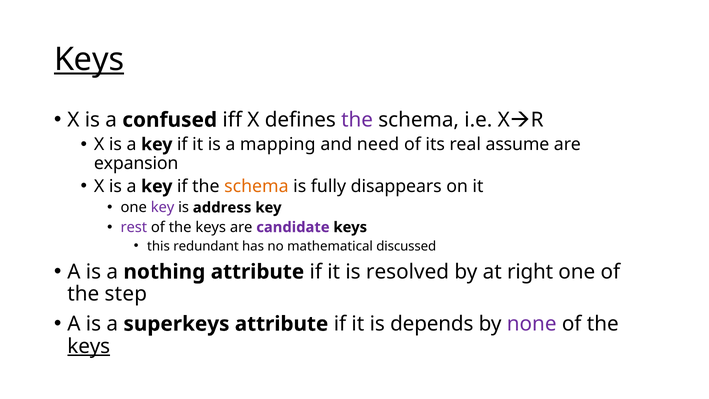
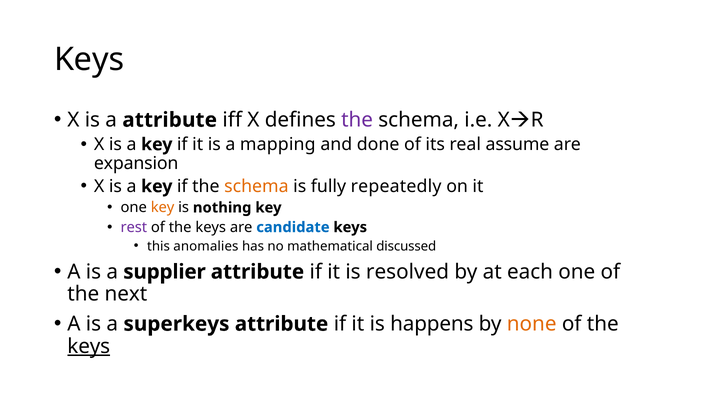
Keys at (89, 60) underline: present -> none
a confused: confused -> attribute
need: need -> done
disappears: disappears -> repeatedly
key at (163, 208) colour: purple -> orange
address: address -> nothing
candidate colour: purple -> blue
redundant: redundant -> anomalies
nothing: nothing -> supplier
right: right -> each
step: step -> next
depends: depends -> happens
none colour: purple -> orange
